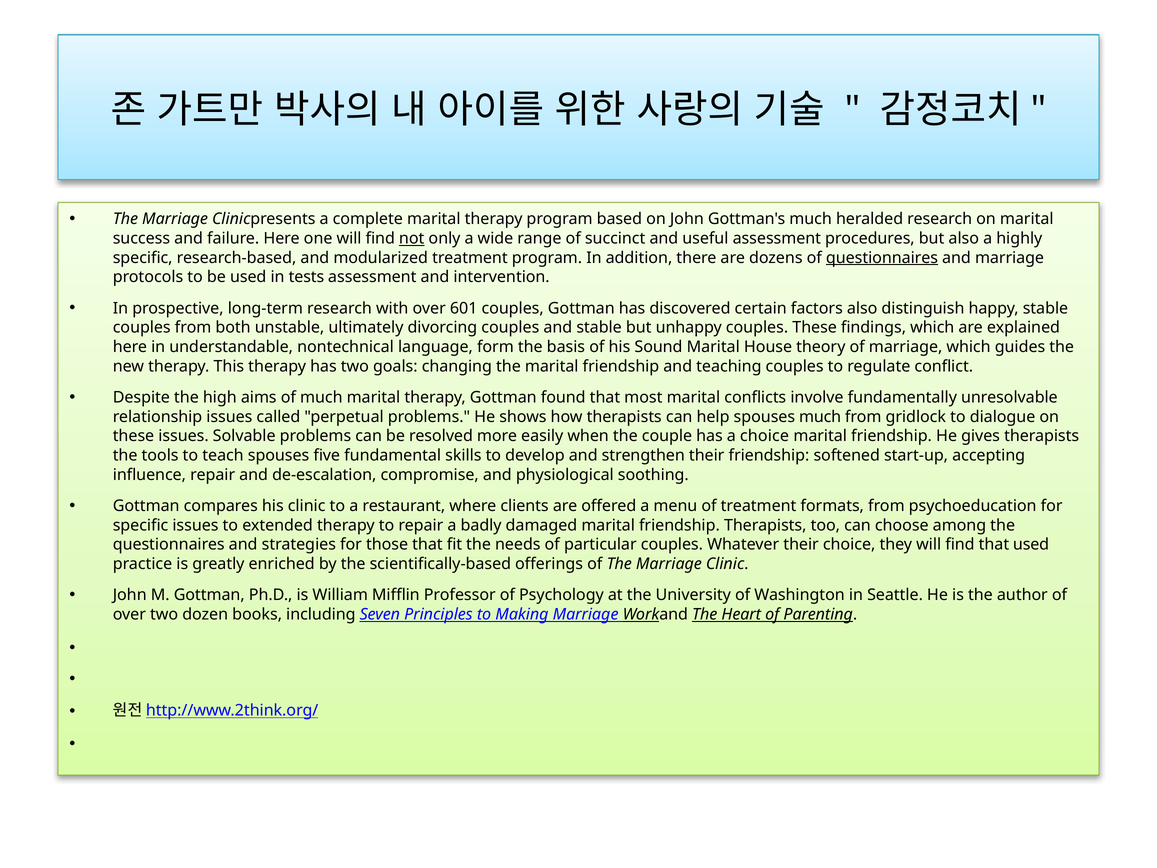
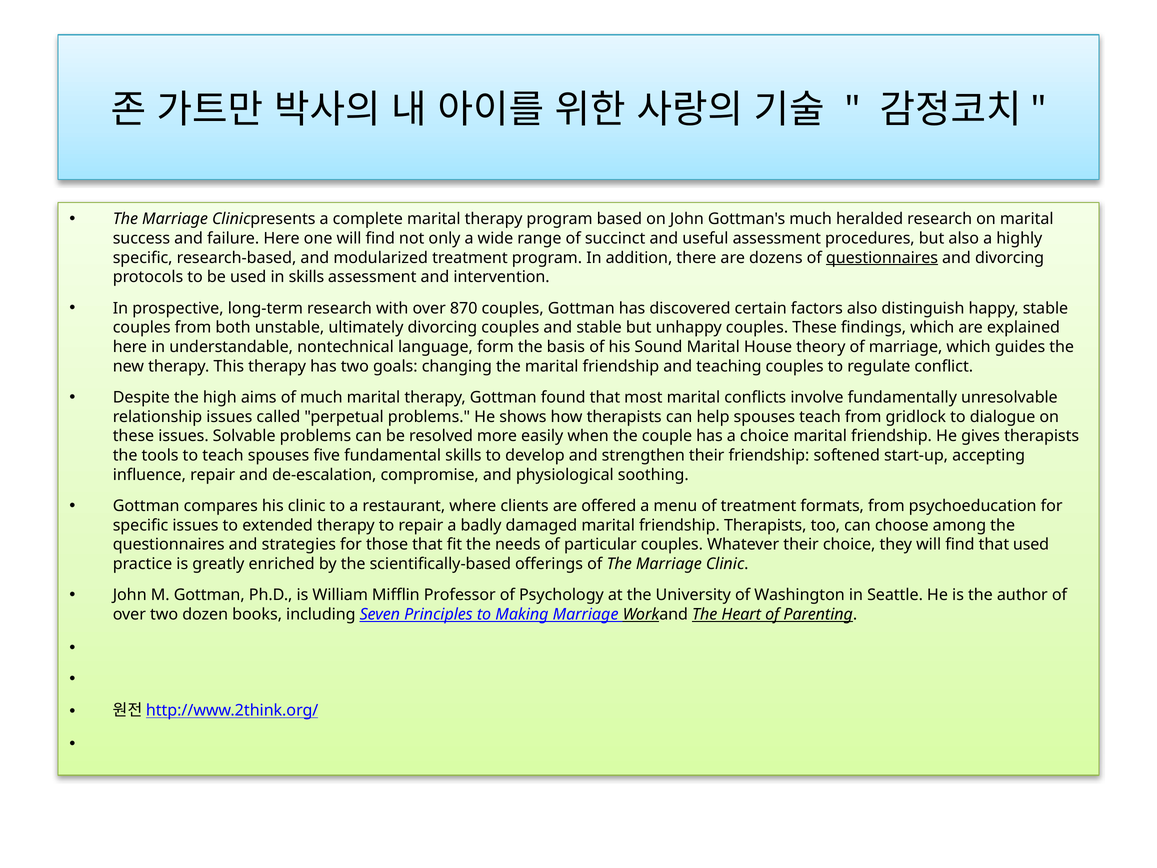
not underline: present -> none
and marriage: marriage -> divorcing
in tests: tests -> skills
601: 601 -> 870
spouses much: much -> teach
